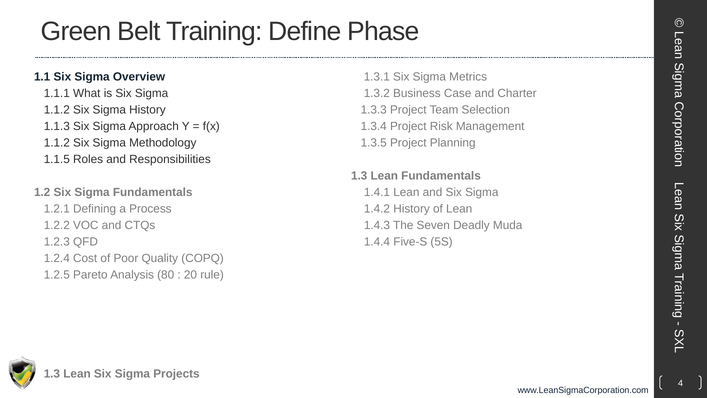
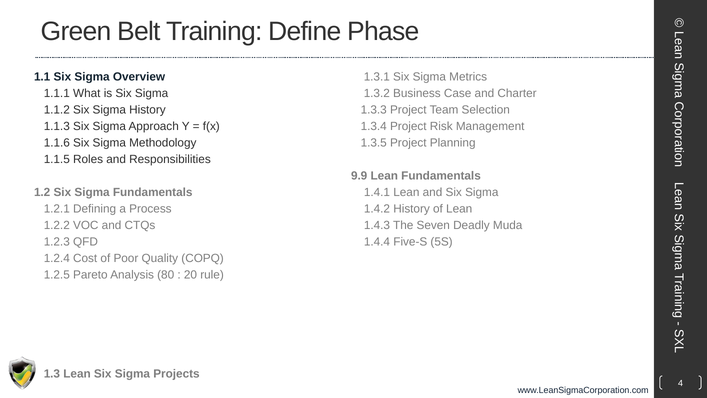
1.1.2 at (57, 143): 1.1.2 -> 1.1.6
1.3 at (359, 176): 1.3 -> 9.9
